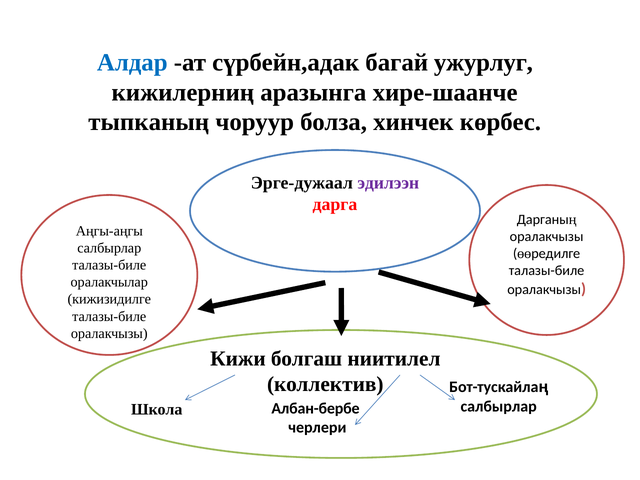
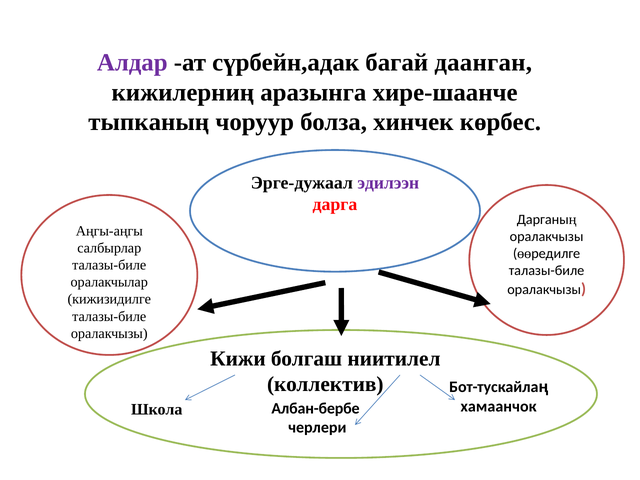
Алдар colour: blue -> purple
ужурлуг: ужурлуг -> даанган
салбырлар at (499, 406): салбырлар -> хамаанчок
